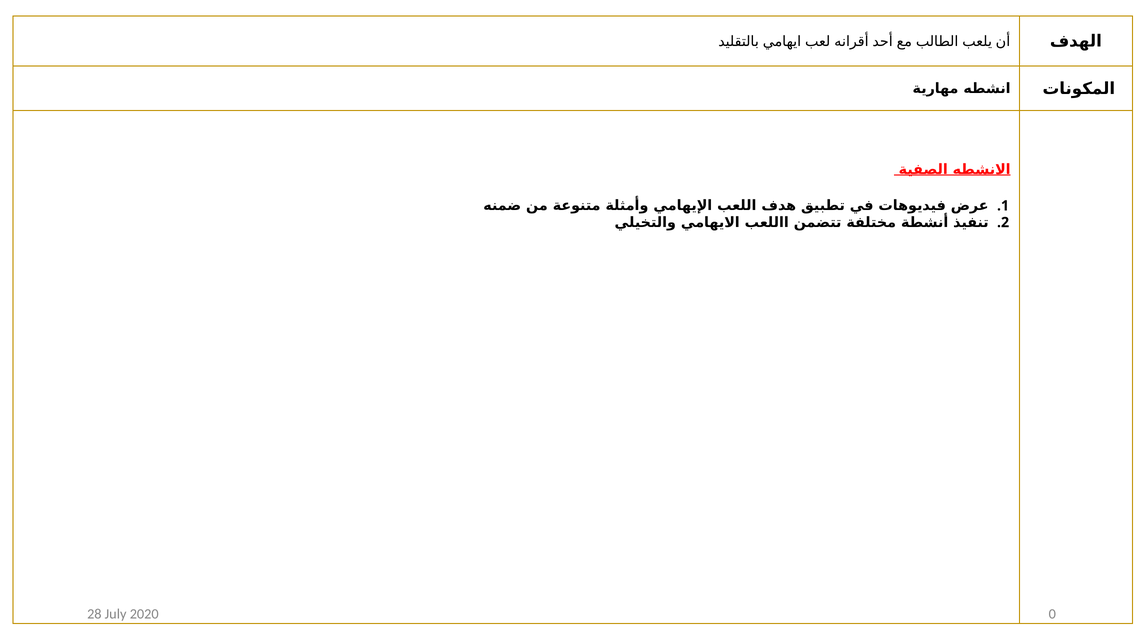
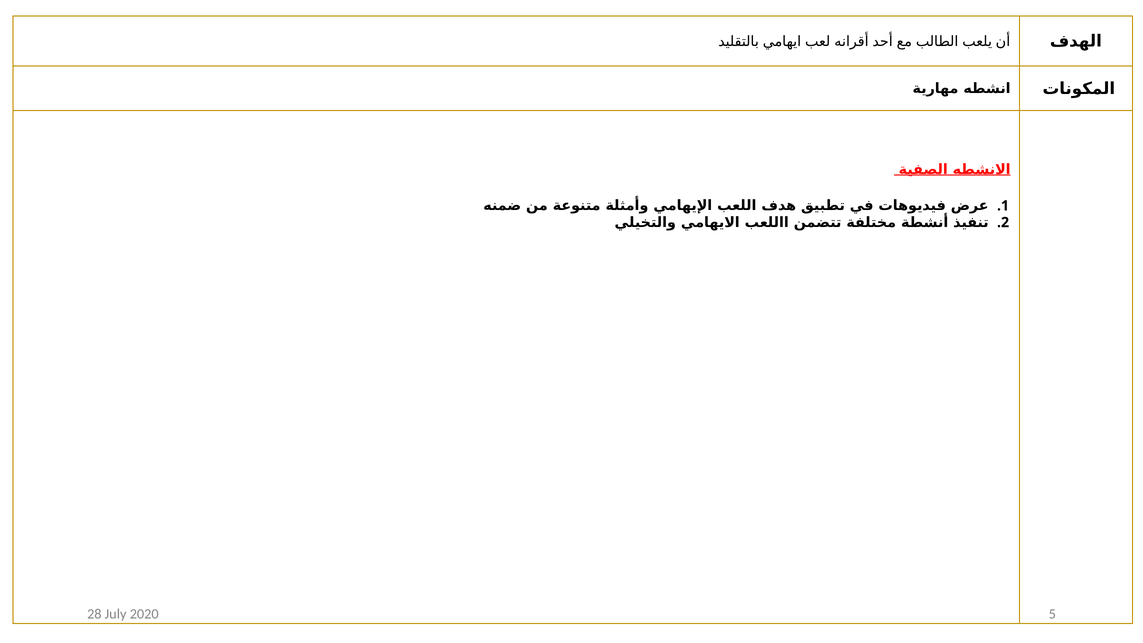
0: 0 -> 5
